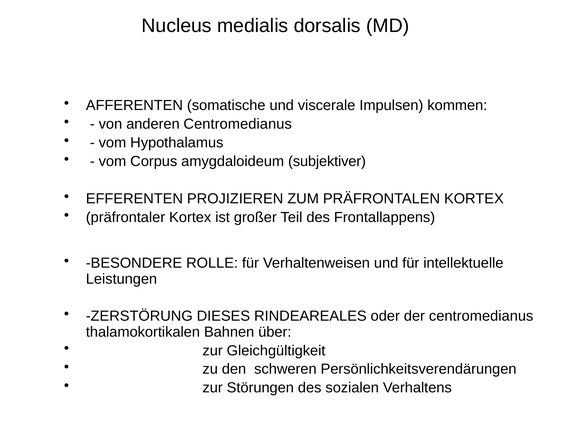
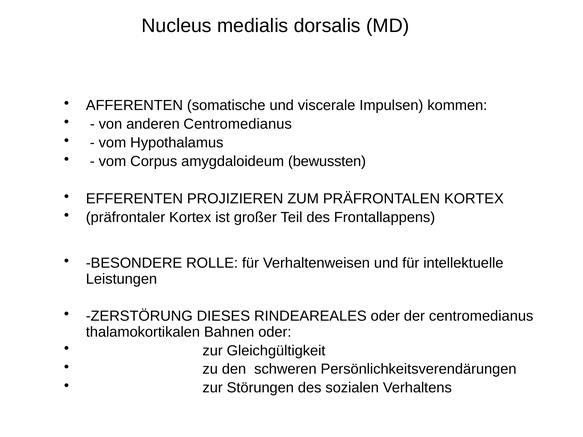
subjektiver: subjektiver -> bewussten
Bahnen über: über -> oder
